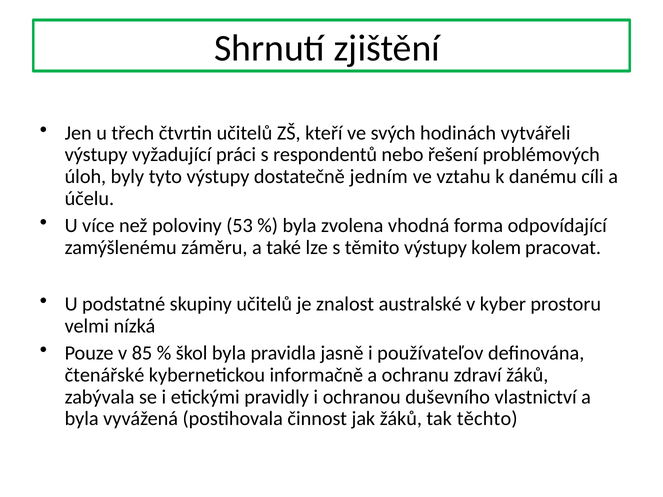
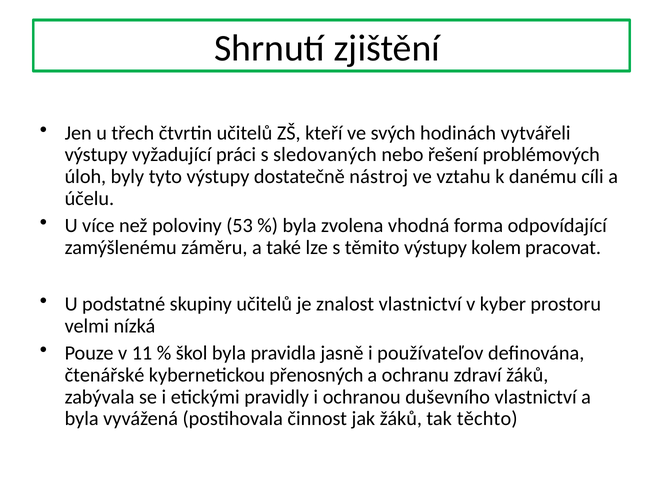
respondentů: respondentů -> sledovaných
jedním: jedním -> nástroj
znalost australské: australské -> vlastnictví
85: 85 -> 11
informačně: informačně -> přenosných
